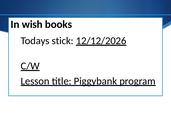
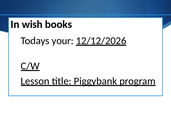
stick: stick -> your
